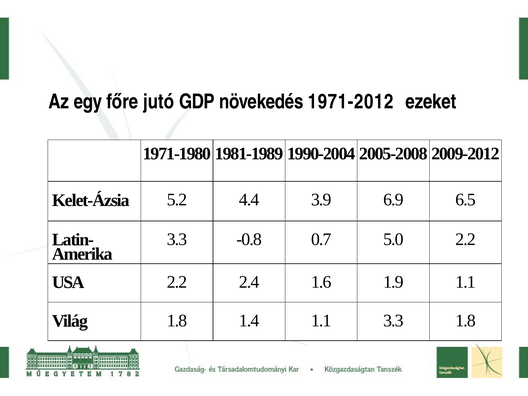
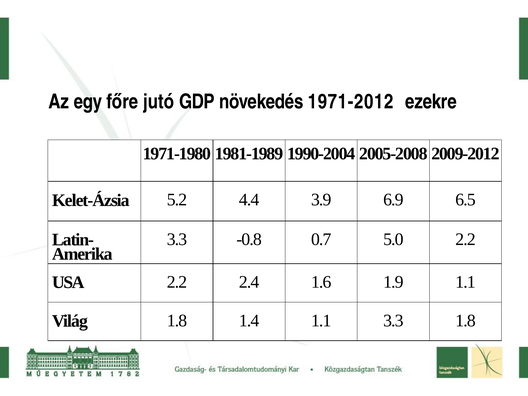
ezeket: ezeket -> ezekre
